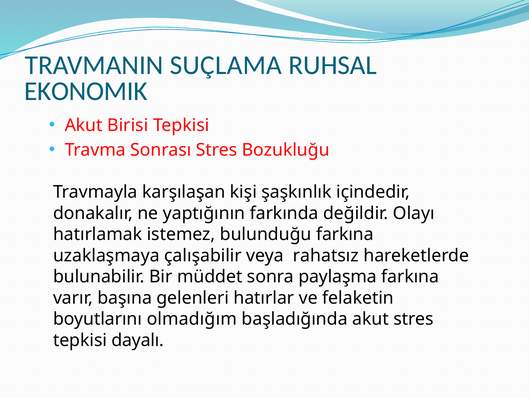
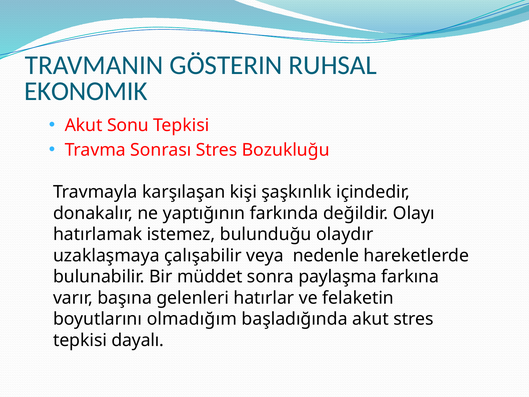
SUÇLAMA: SUÇLAMA -> GÖSTERIN
Birisi: Birisi -> Sonu
bulunduğu farkına: farkına -> olaydır
rahatsız: rahatsız -> nedenle
